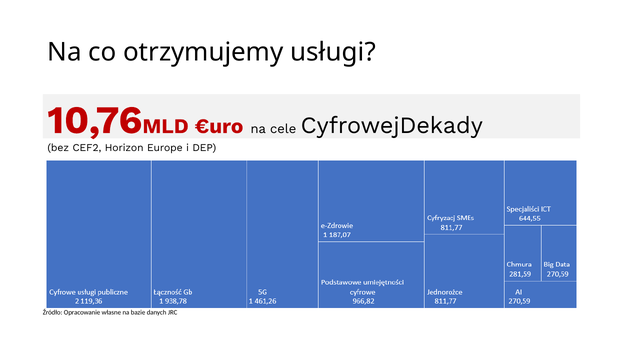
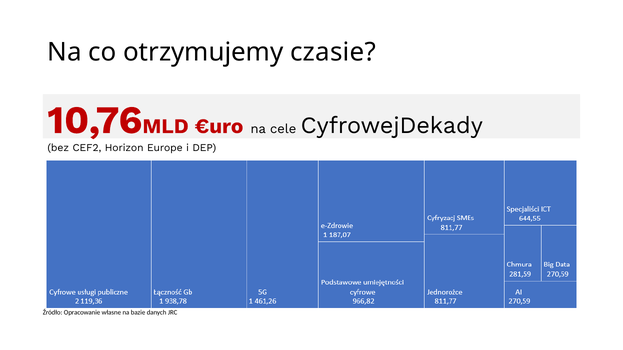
usługi: usługi -> czasie
